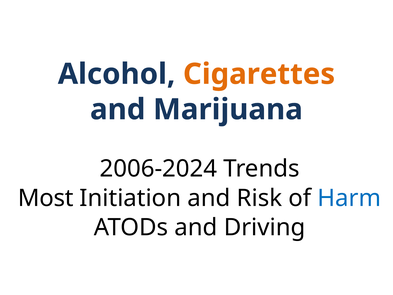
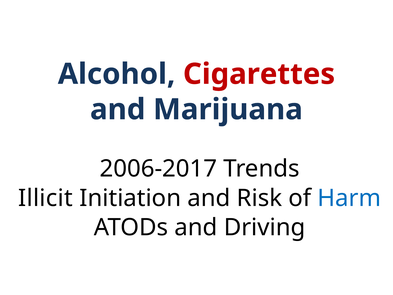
Cigarettes colour: orange -> red
2006-2024: 2006-2024 -> 2006-2017
Most: Most -> Illicit
